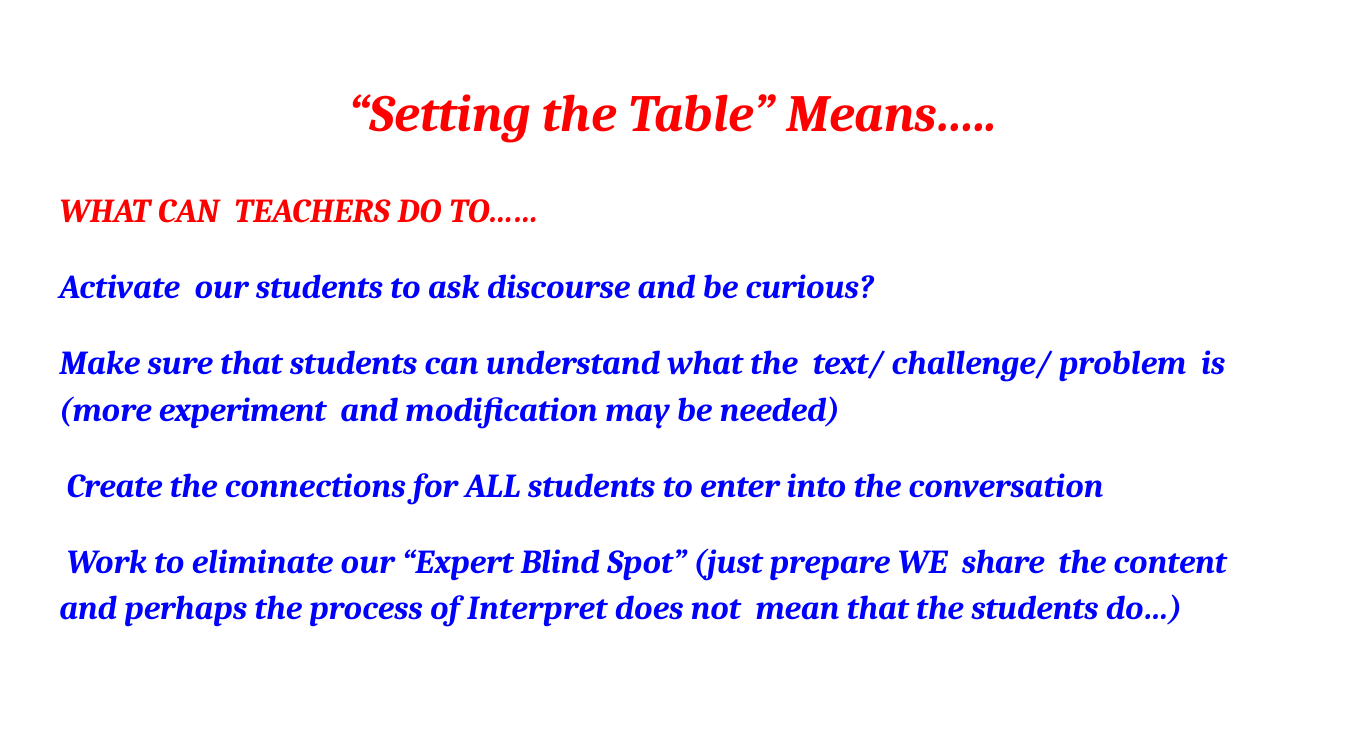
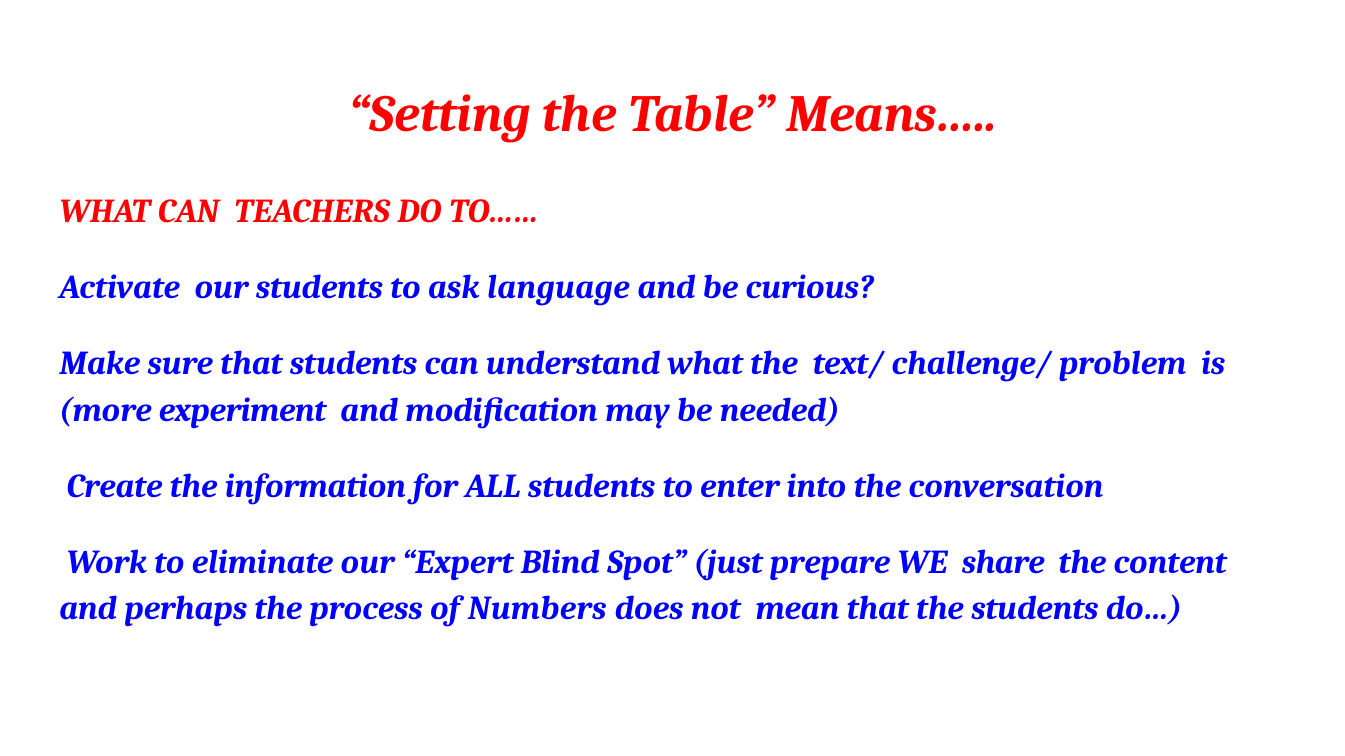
discourse: discourse -> language
connections: connections -> information
Interpret: Interpret -> Numbers
